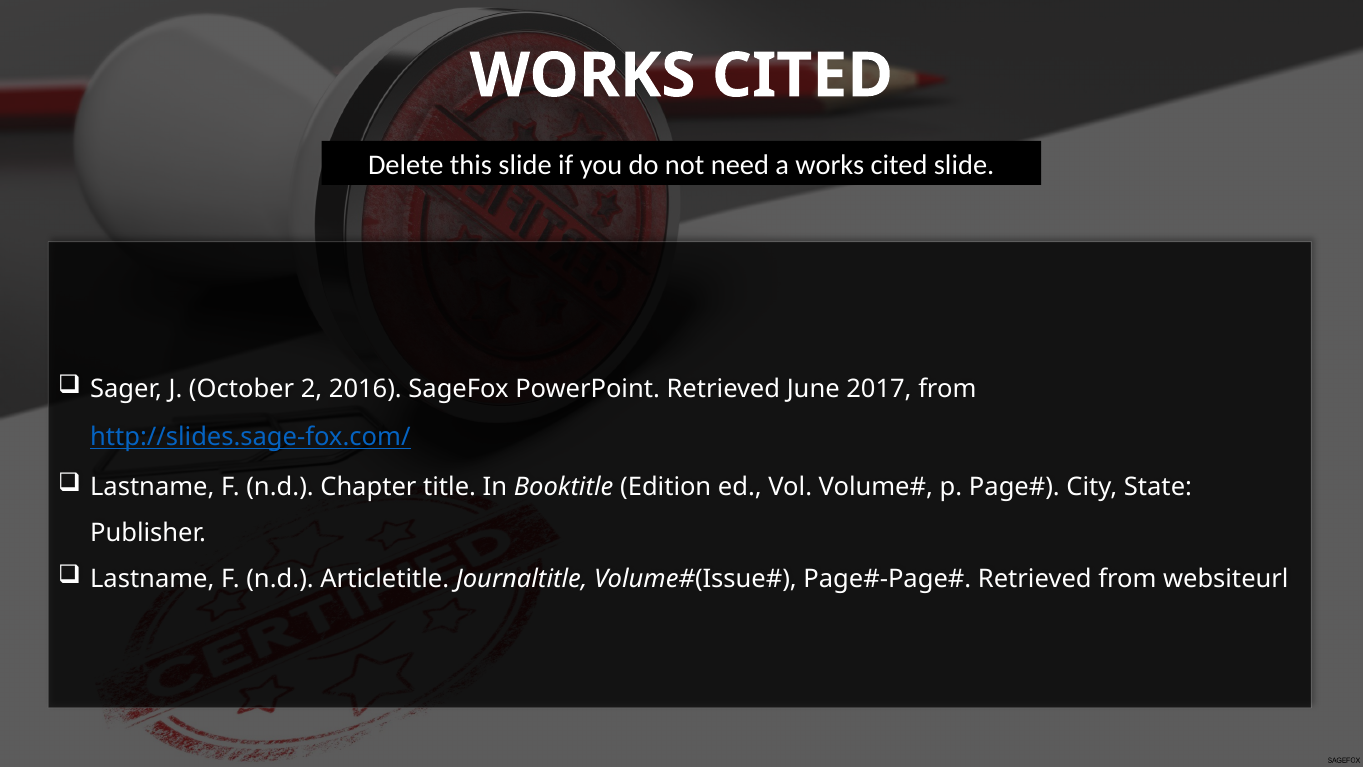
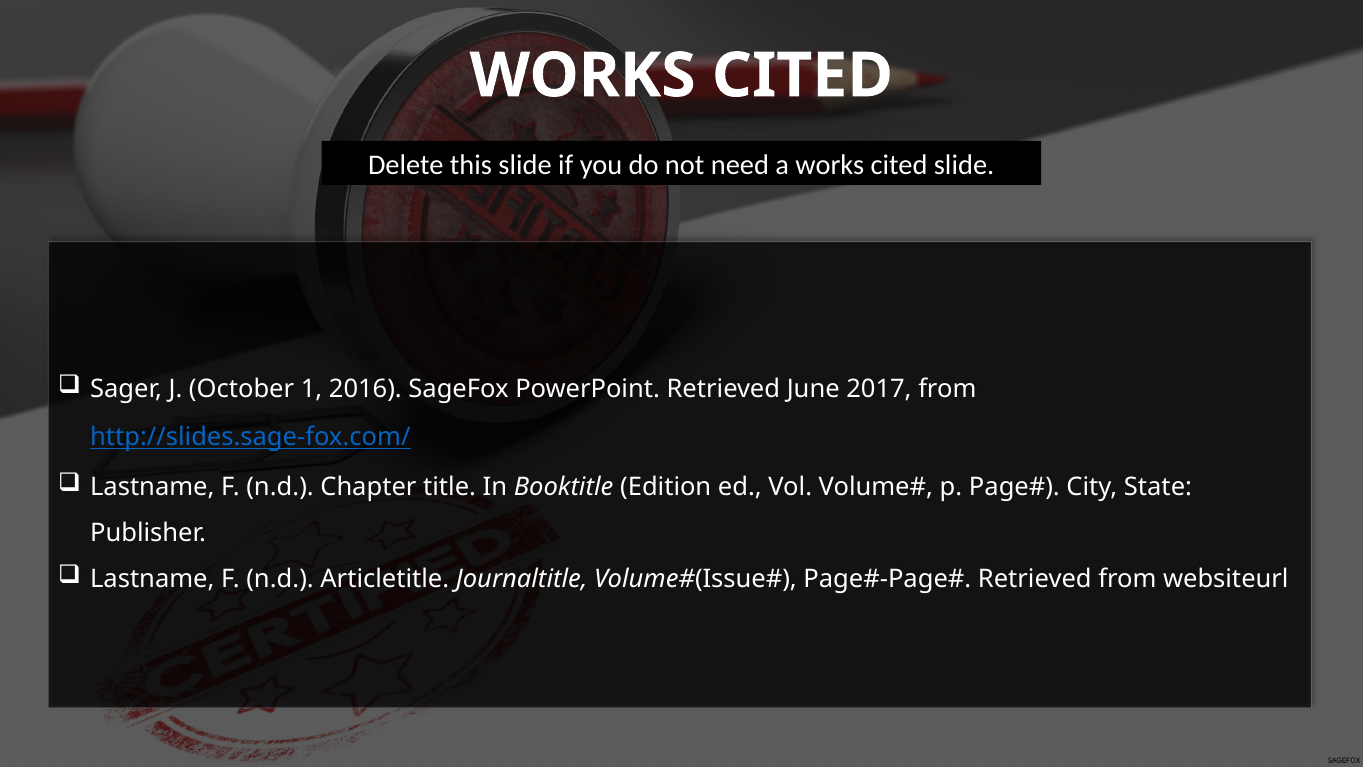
2: 2 -> 1
